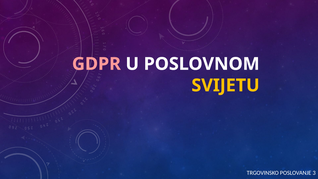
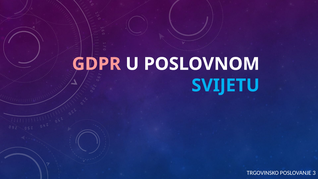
SVIJETU colour: yellow -> light blue
